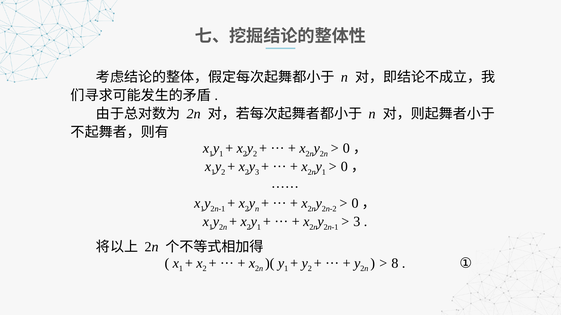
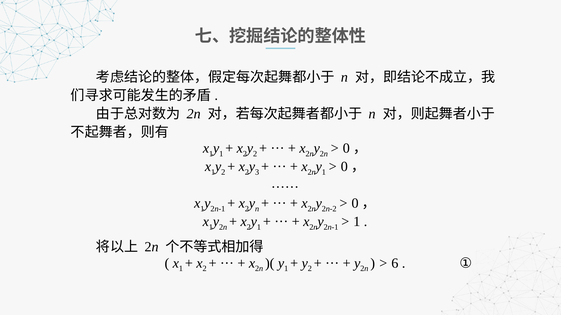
3 at (357, 222): 3 -> 1
8: 8 -> 6
